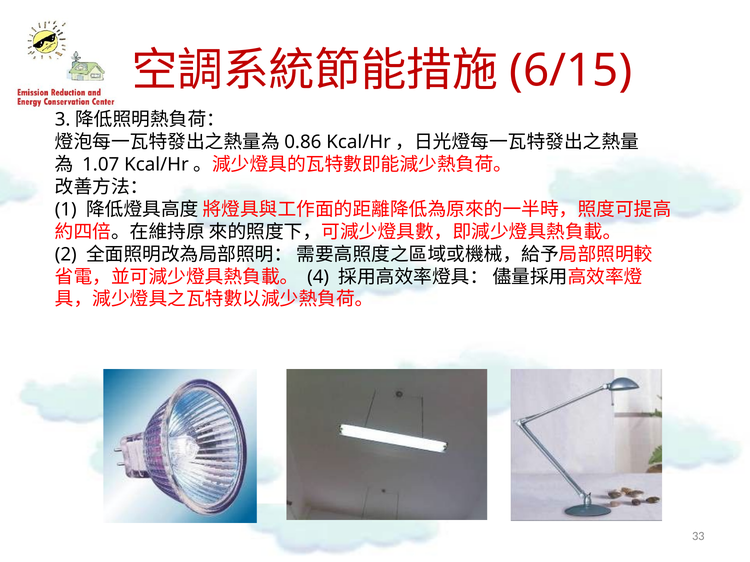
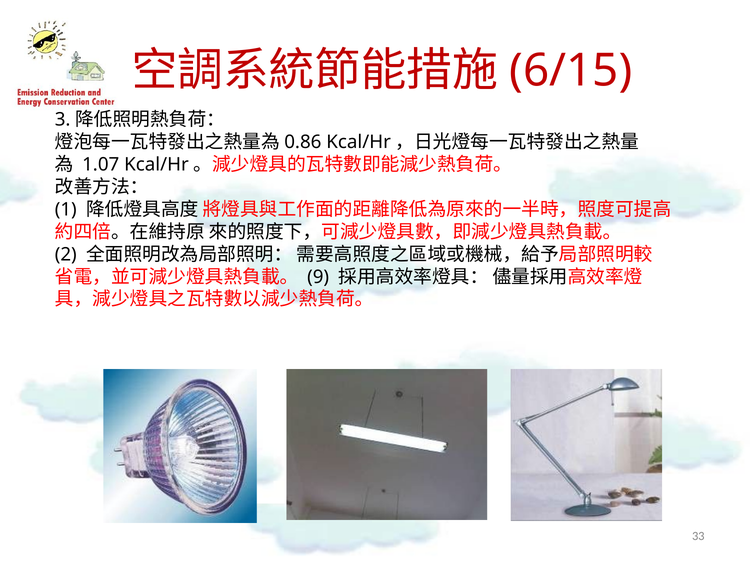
4: 4 -> 9
